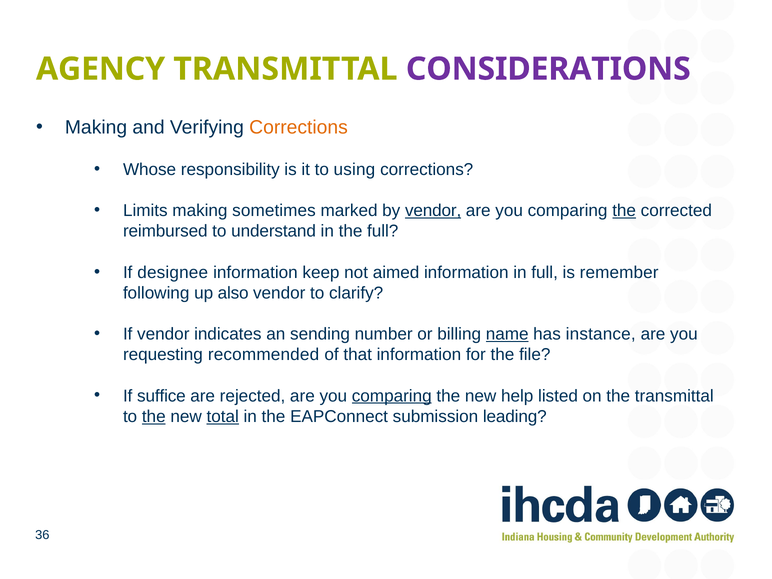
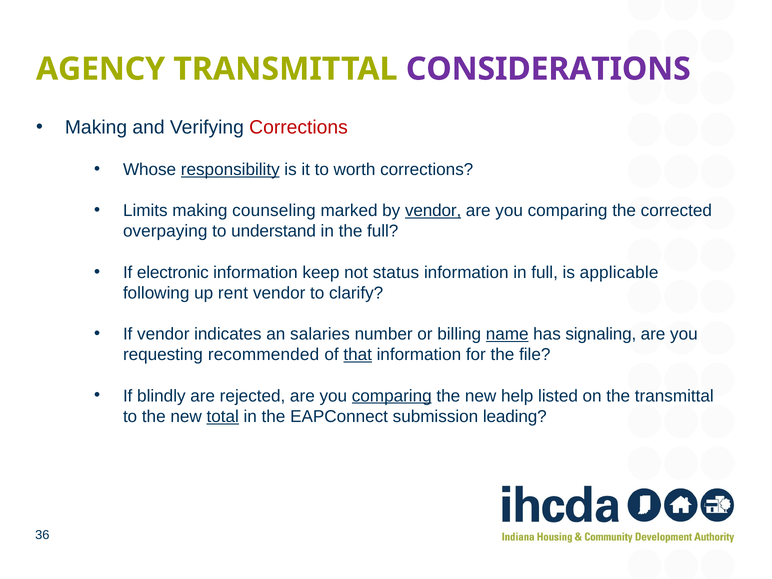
Corrections at (299, 127) colour: orange -> red
responsibility underline: none -> present
using: using -> worth
sometimes: sometimes -> counseling
the at (624, 211) underline: present -> none
reimbursed: reimbursed -> overpaying
designee: designee -> electronic
aimed: aimed -> status
remember: remember -> applicable
also: also -> rent
sending: sending -> salaries
instance: instance -> signaling
that underline: none -> present
suffice: suffice -> blindly
the at (154, 416) underline: present -> none
